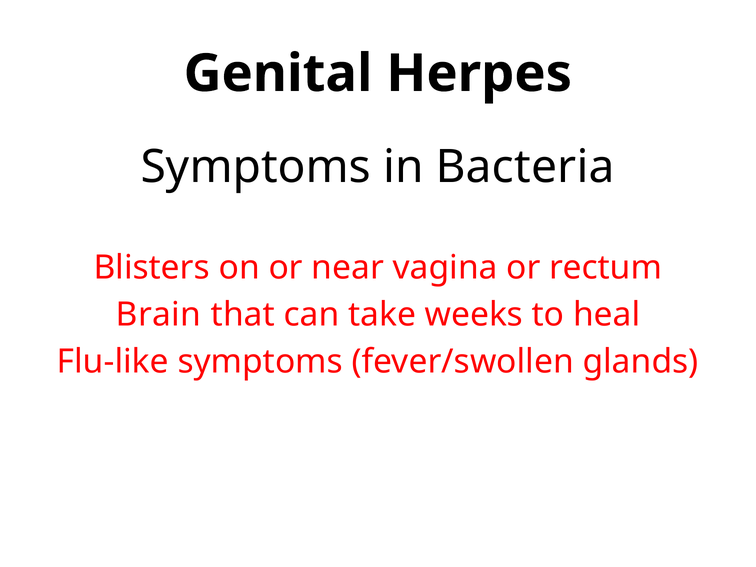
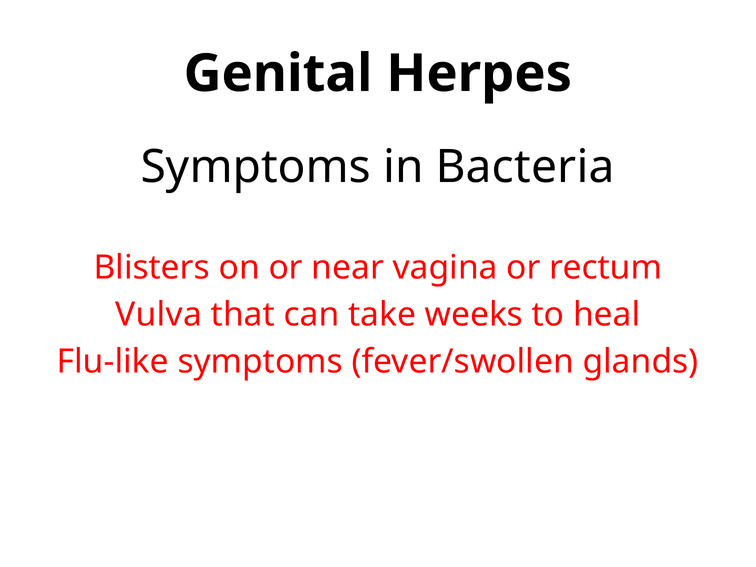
Brain: Brain -> Vulva
